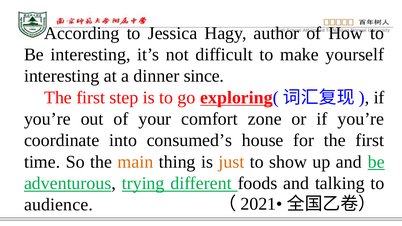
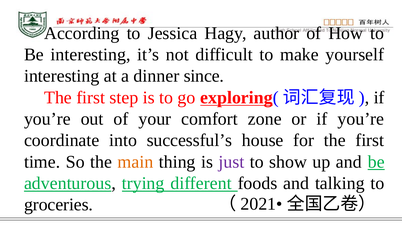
consumed’s: consumed’s -> successful’s
just colour: orange -> purple
audience: audience -> groceries
